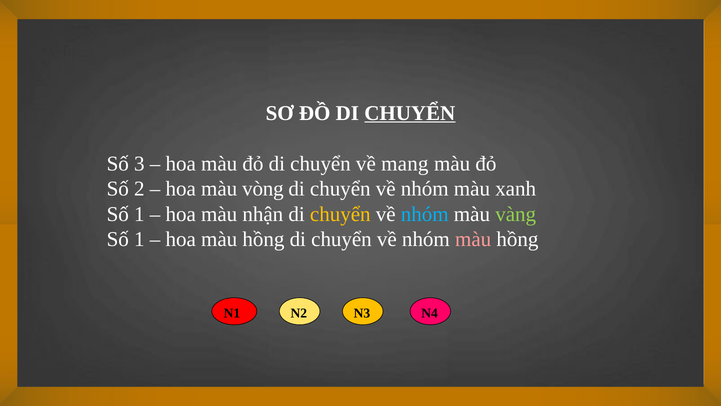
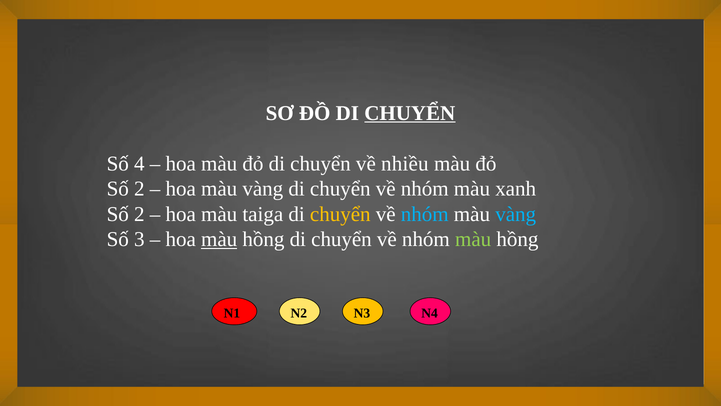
3: 3 -> 4
mang: mang -> nhiều
hoa màu vòng: vòng -> vàng
1 at (139, 214): 1 -> 2
nhận: nhận -> taiga
vàng at (516, 214) colour: light green -> light blue
1 at (139, 239): 1 -> 3
màu at (219, 239) underline: none -> present
màu at (473, 239) colour: pink -> light green
